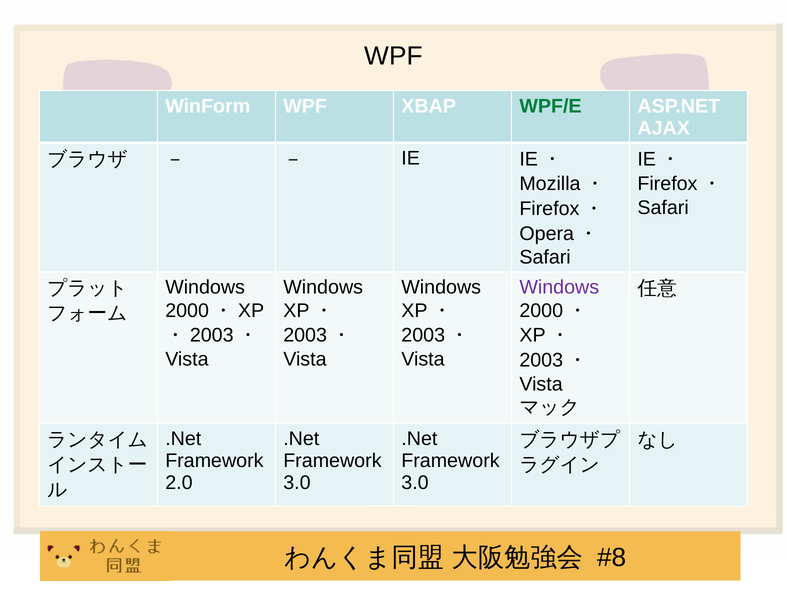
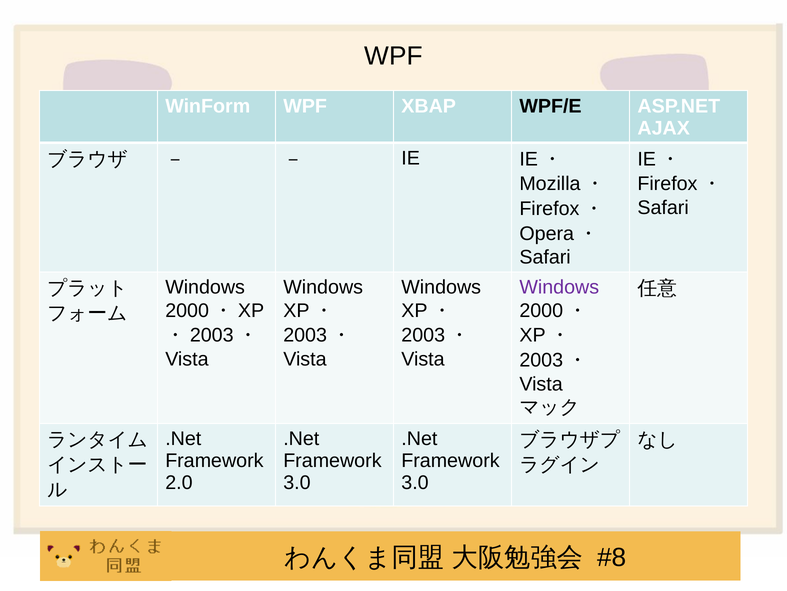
WPF/E colour: green -> black
